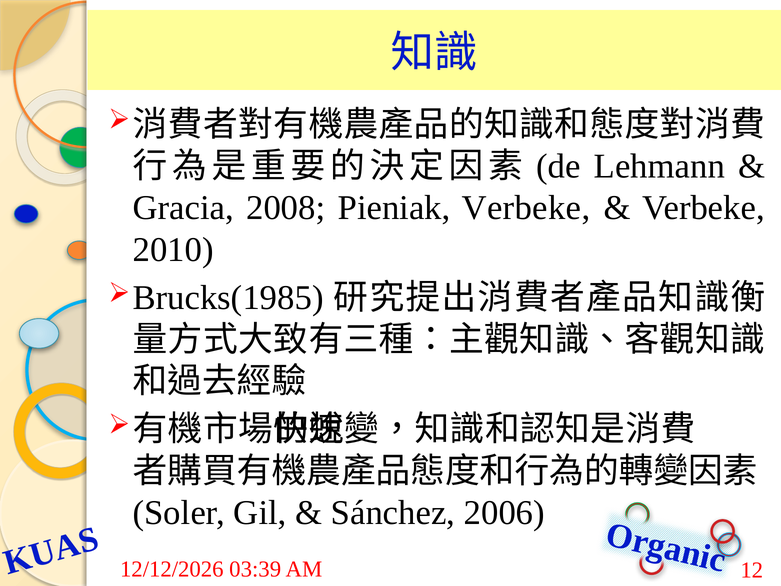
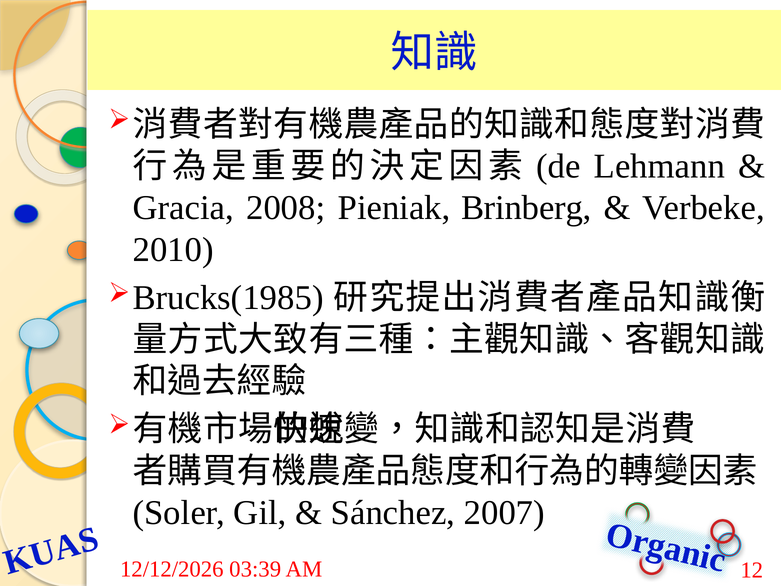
Pieniak Verbeke: Verbeke -> Brinberg
2006: 2006 -> 2007
